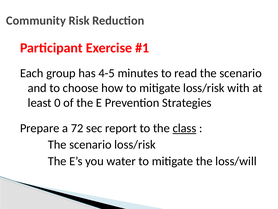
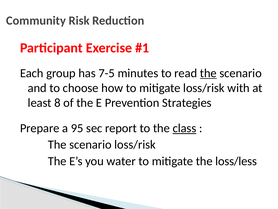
4-5: 4-5 -> 7-5
the at (208, 73) underline: none -> present
0: 0 -> 8
72: 72 -> 95
loss/will: loss/will -> loss/less
